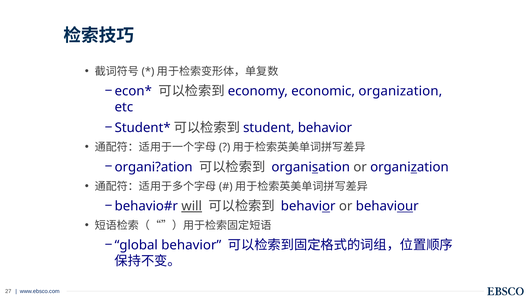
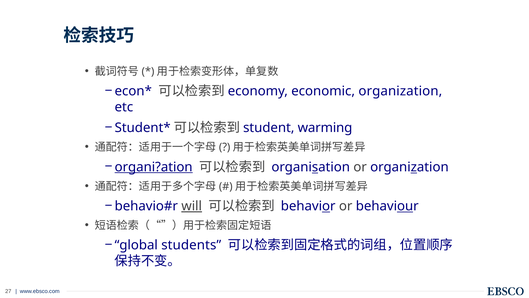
student behavior: behavior -> warming
organi?ation underline: none -> present
global behavior: behavior -> students
